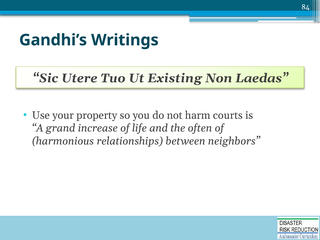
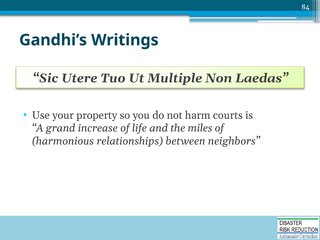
Existing: Existing -> Multiple
often: often -> miles
